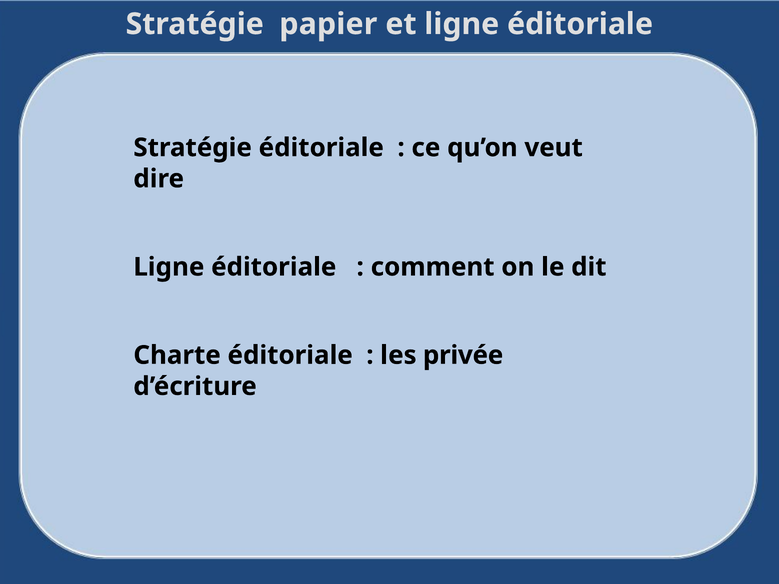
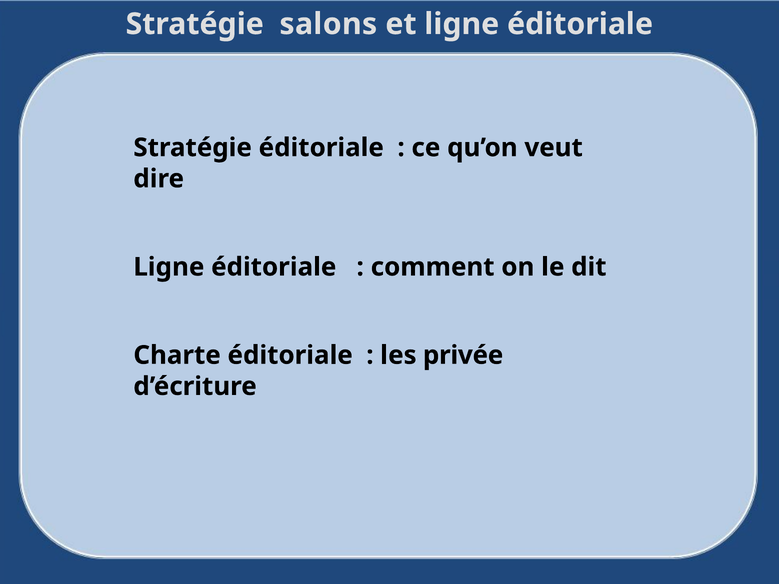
papier: papier -> salons
